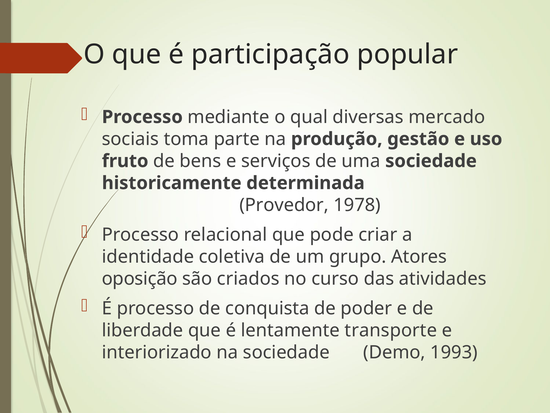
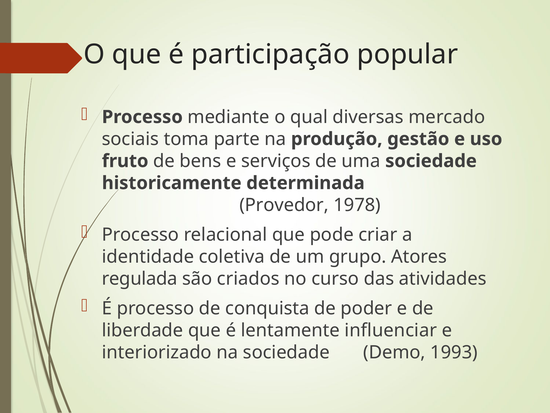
oposição: oposição -> regulada
transporte: transporte -> influenciar
